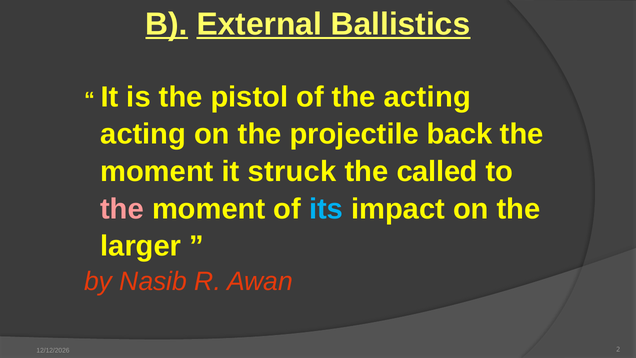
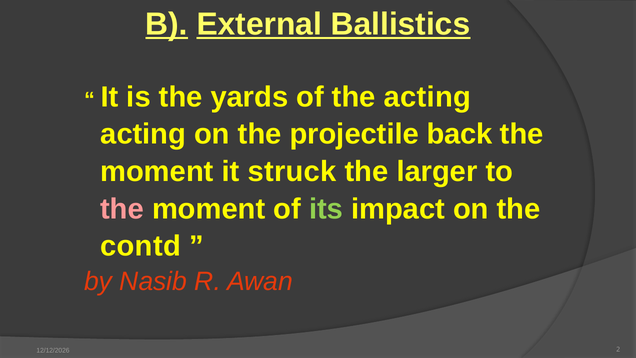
pistol: pistol -> yards
called: called -> larger
its colour: light blue -> light green
larger: larger -> contd
